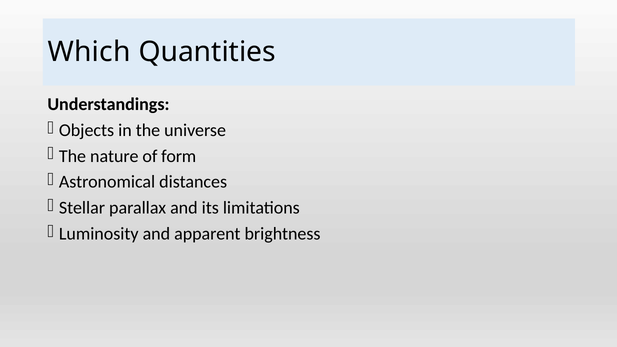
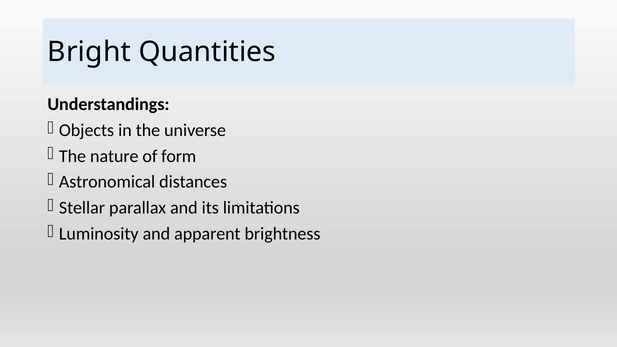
Which: Which -> Bright
